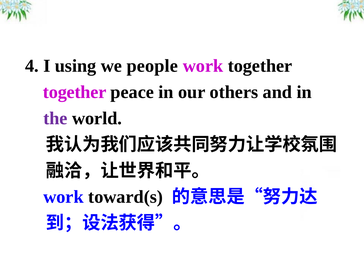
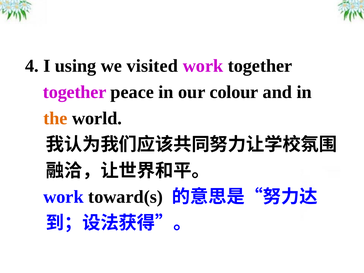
people: people -> visited
others: others -> colour
the colour: purple -> orange
